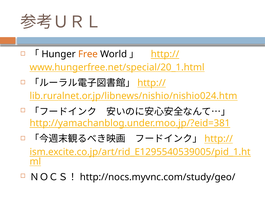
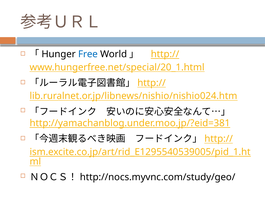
Free colour: orange -> blue
